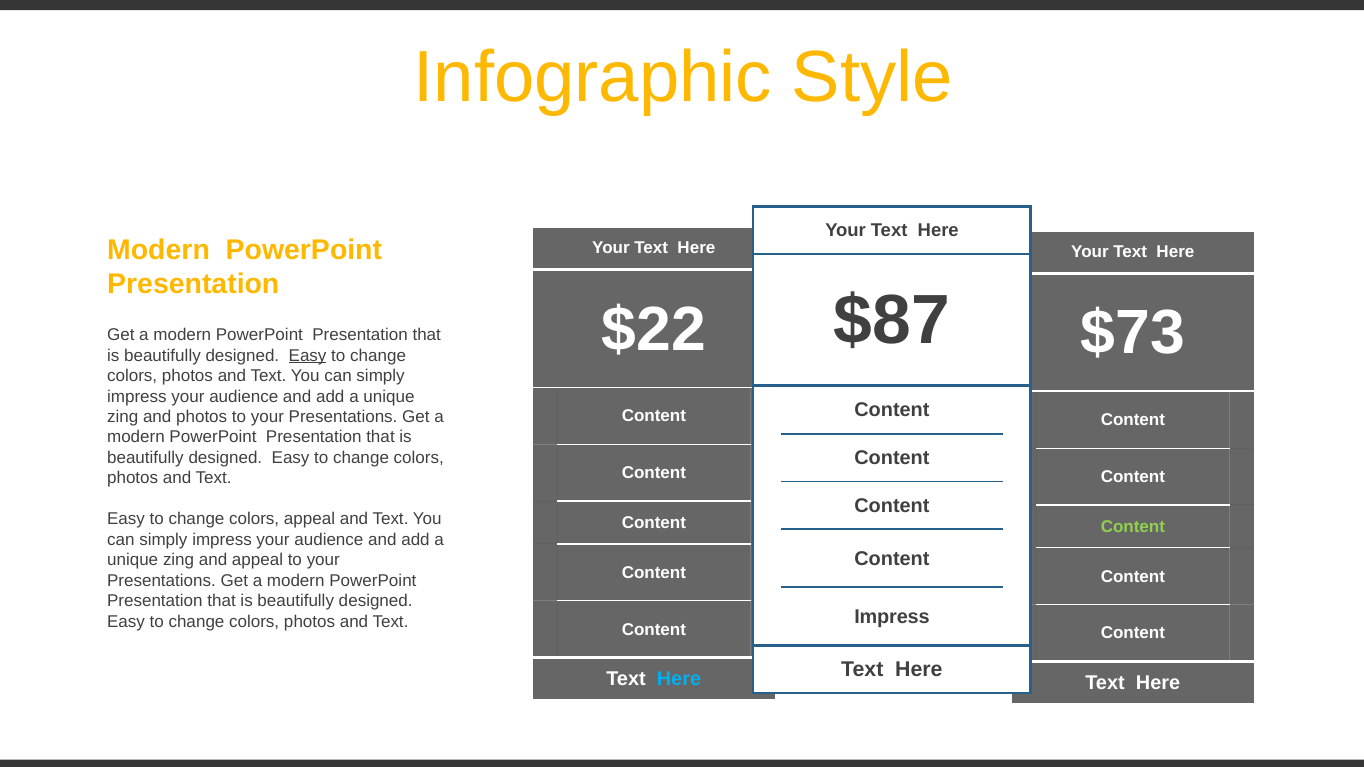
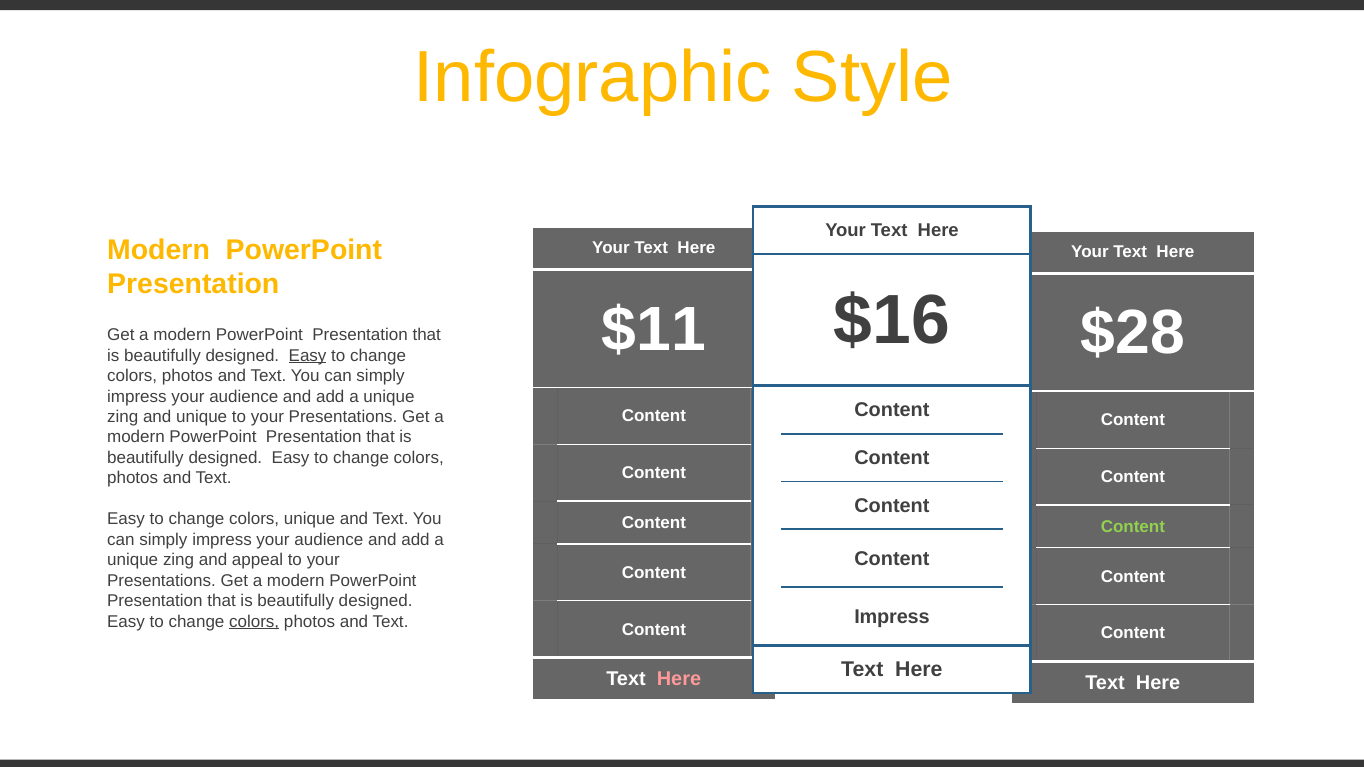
$87: $87 -> $16
$22: $22 -> $11
$73: $73 -> $28
and photos: photos -> unique
colors appeal: appeal -> unique
colors at (254, 622) underline: none -> present
Here at (679, 680) colour: light blue -> pink
